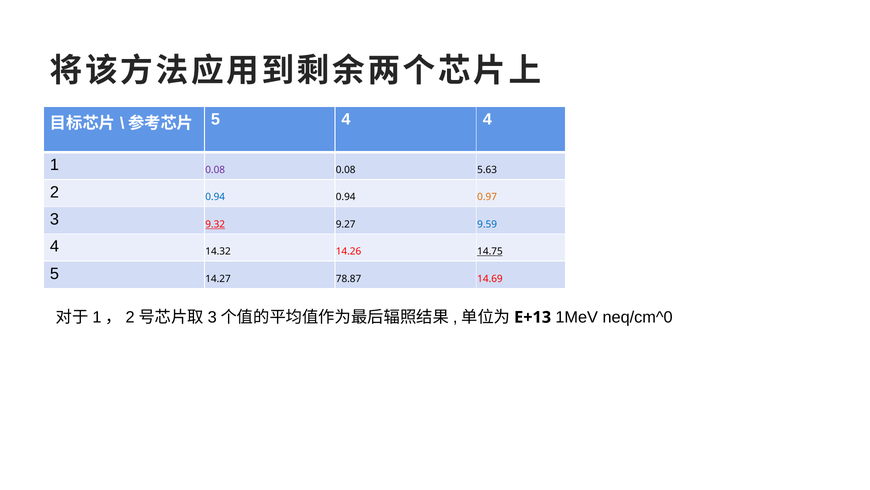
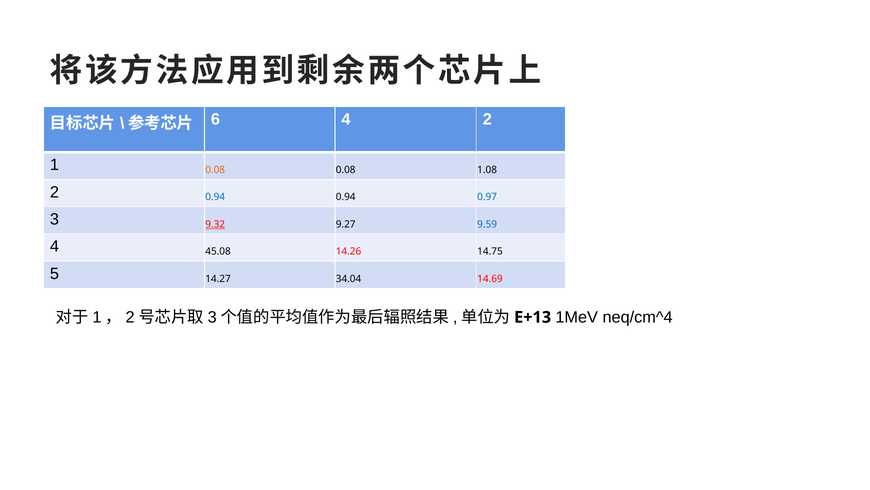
5 at (215, 119): 5 -> 6
4 4: 4 -> 2
0.08 at (215, 170) colour: purple -> orange
5.63: 5.63 -> 1.08
0.97 colour: orange -> blue
14.32: 14.32 -> 45.08
14.75 underline: present -> none
78.87: 78.87 -> 34.04
neq/cm^0: neq/cm^0 -> neq/cm^4
